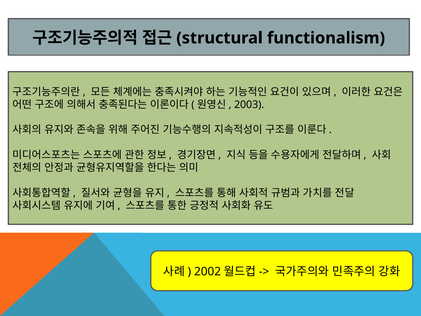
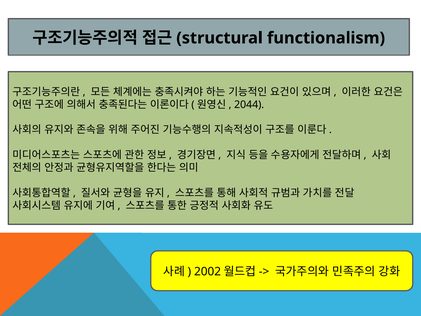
2003: 2003 -> 2044
